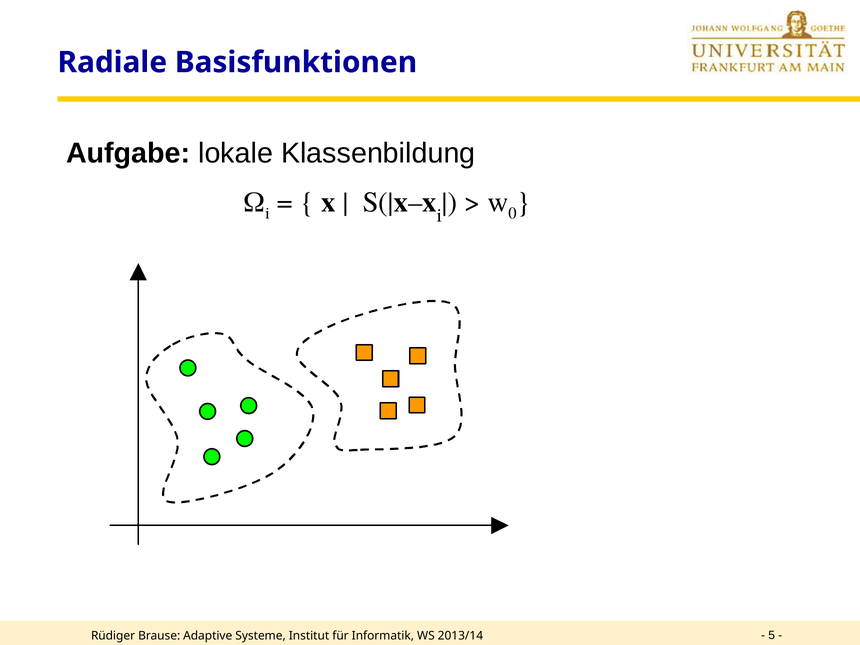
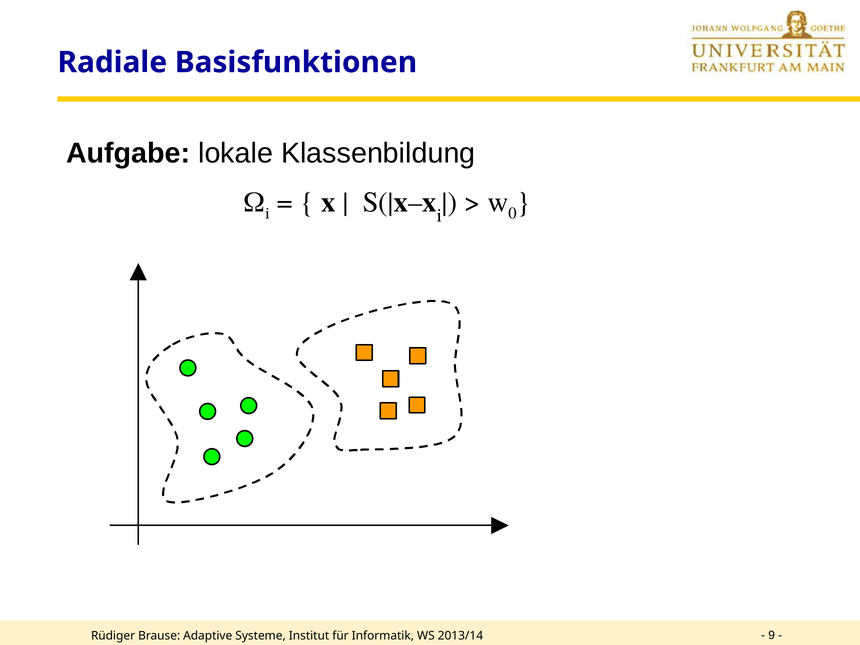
5: 5 -> 9
